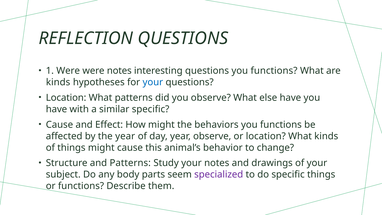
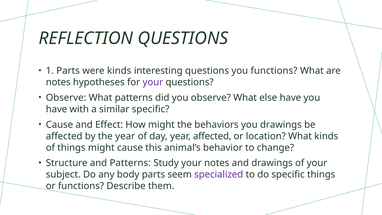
1 Were: Were -> Parts
were notes: notes -> kinds
kinds at (58, 82): kinds -> notes
your at (153, 82) colour: blue -> purple
Location at (66, 98): Location -> Observe
behaviors you functions: functions -> drawings
year observe: observe -> affected
